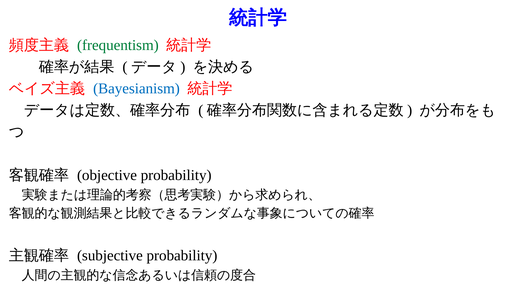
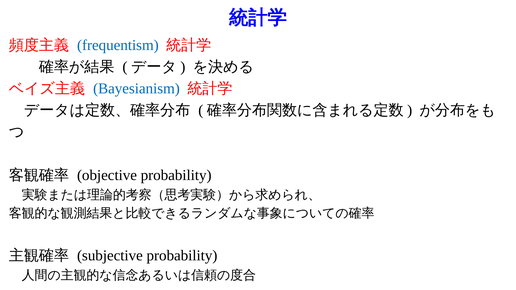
frequentism colour: green -> blue
